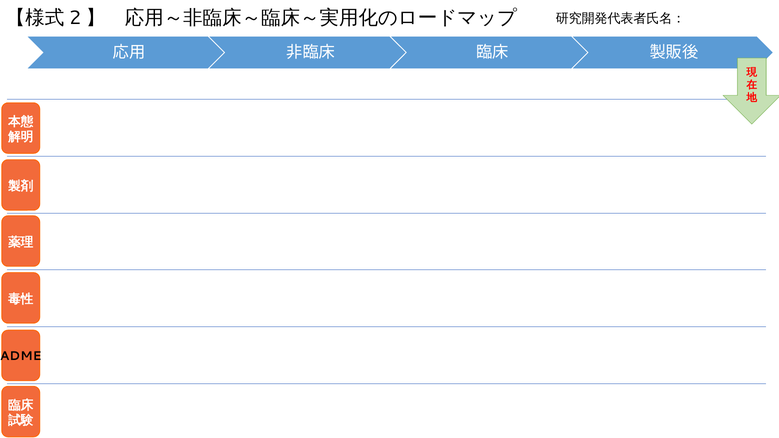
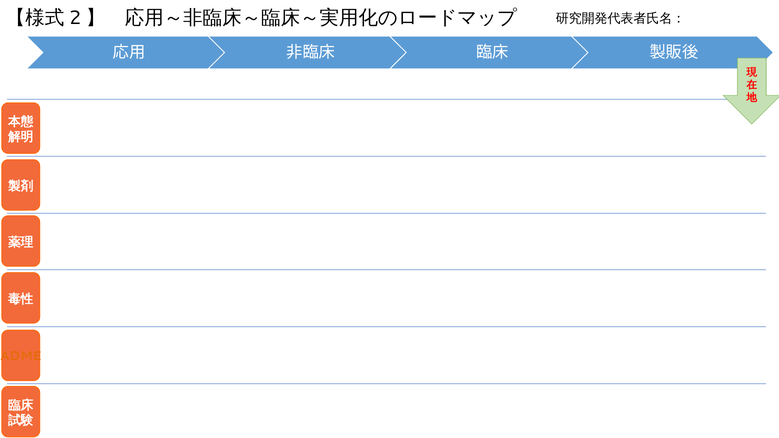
ADME colour: black -> orange
